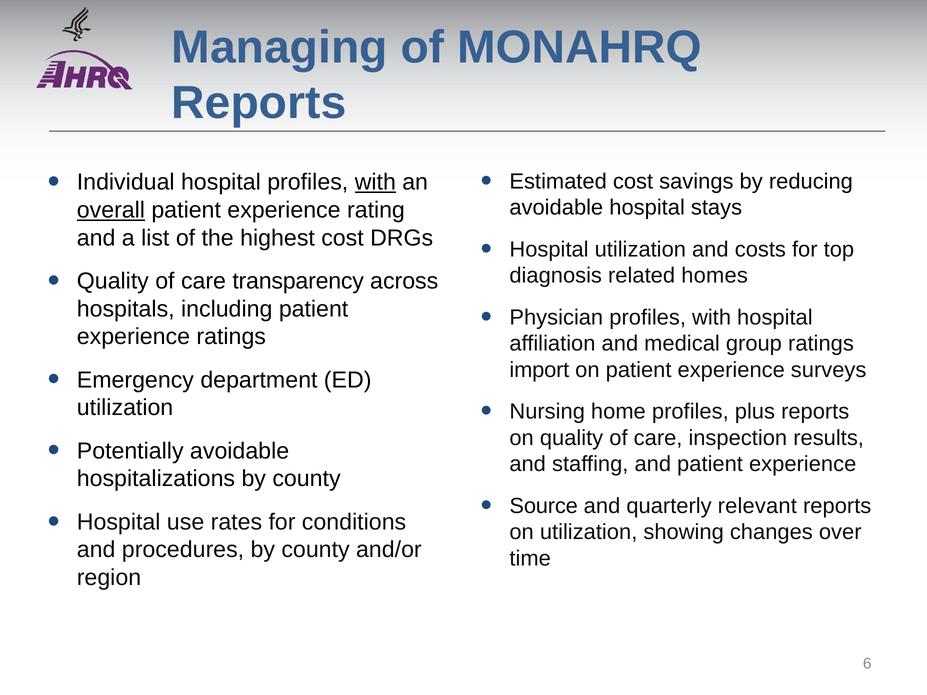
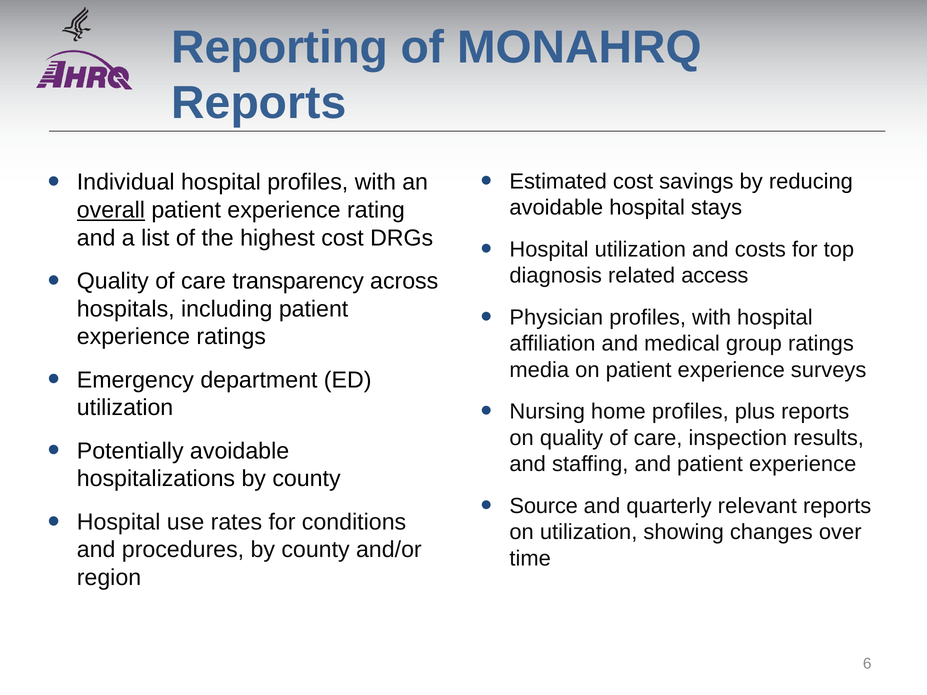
Managing: Managing -> Reporting
with at (375, 182) underline: present -> none
homes: homes -> access
import: import -> media
